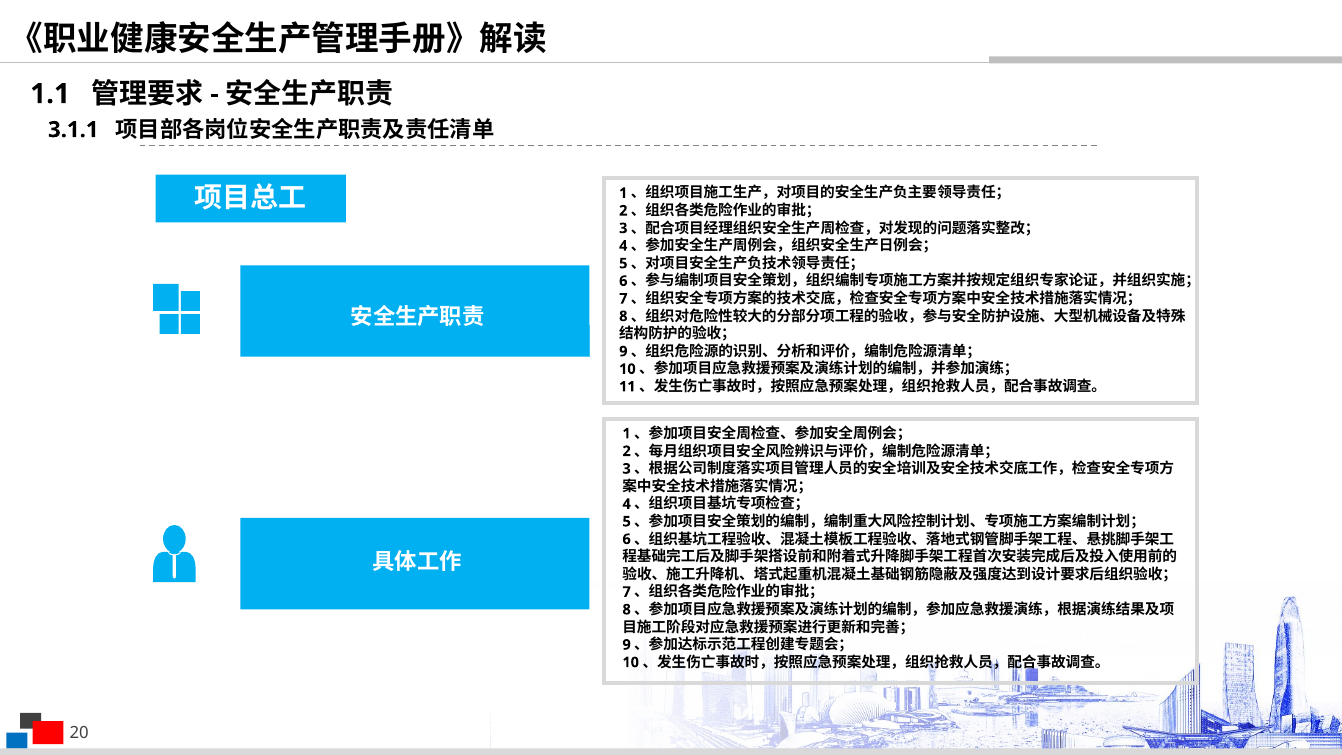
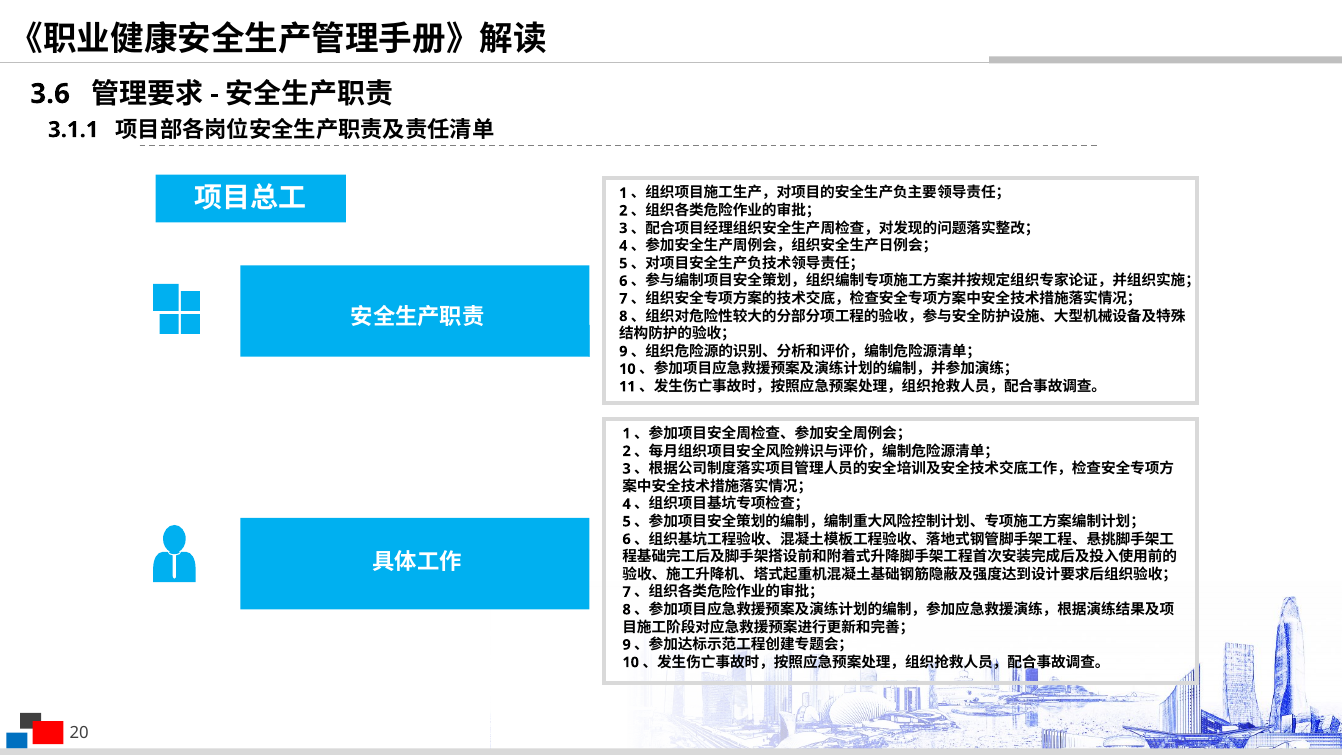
1.1: 1.1 -> 3.6
